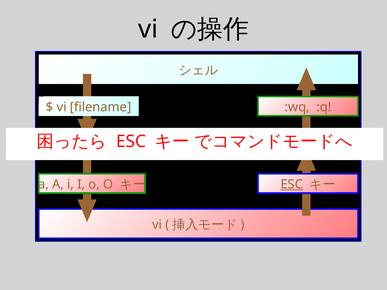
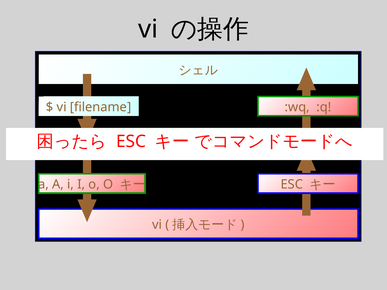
ESC at (292, 185) underline: present -> none
